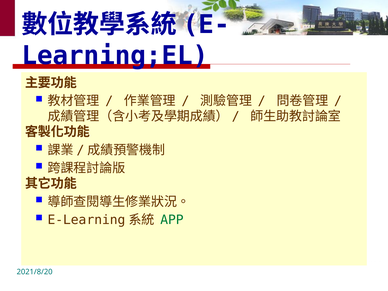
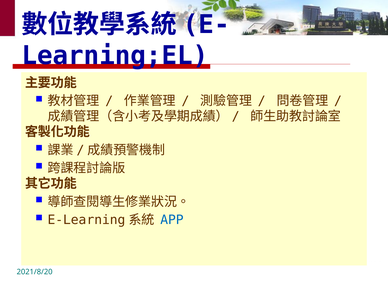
APP colour: green -> blue
